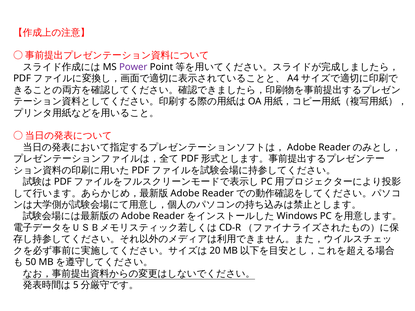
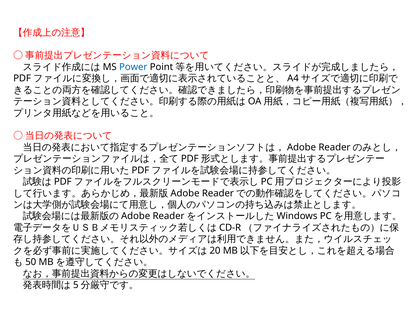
Power colour: purple -> blue
